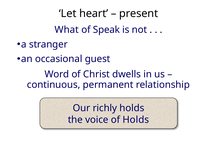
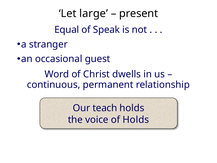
heart: heart -> large
What: What -> Equal
richly: richly -> teach
